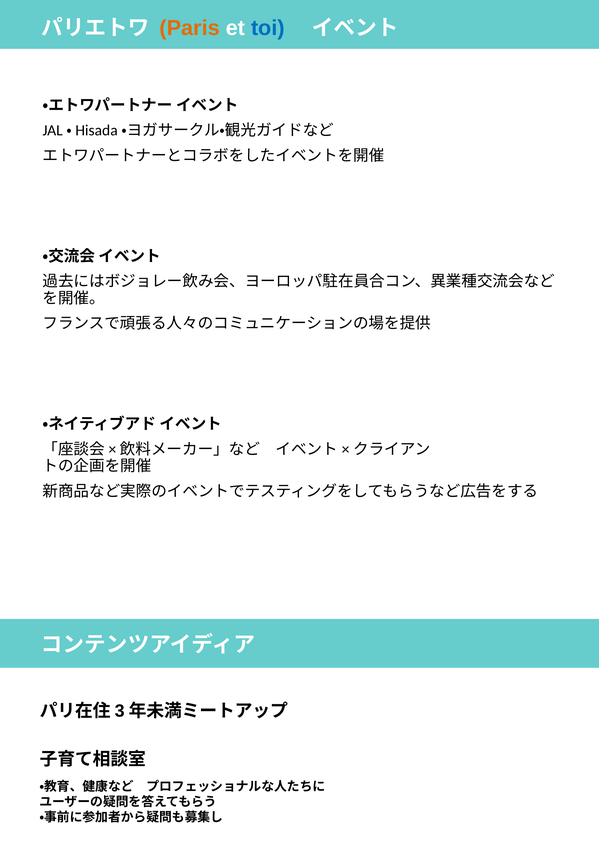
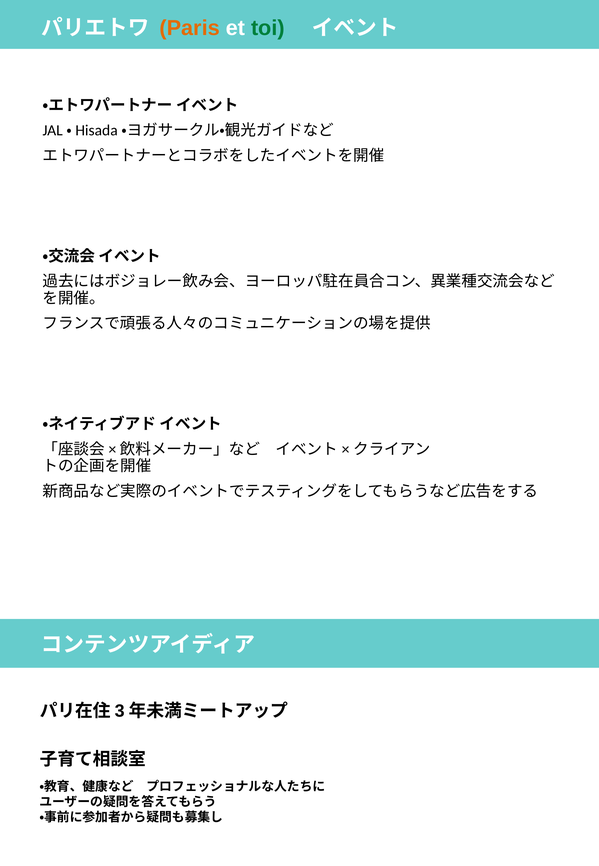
toi colour: blue -> green
